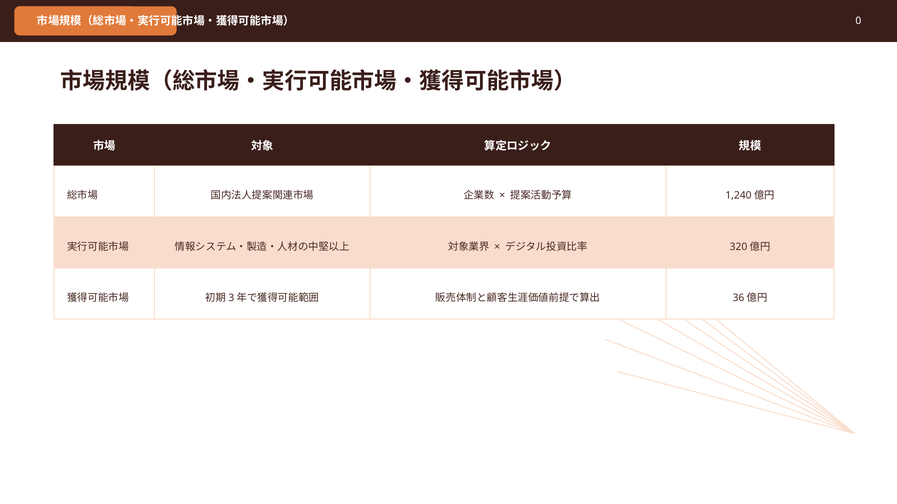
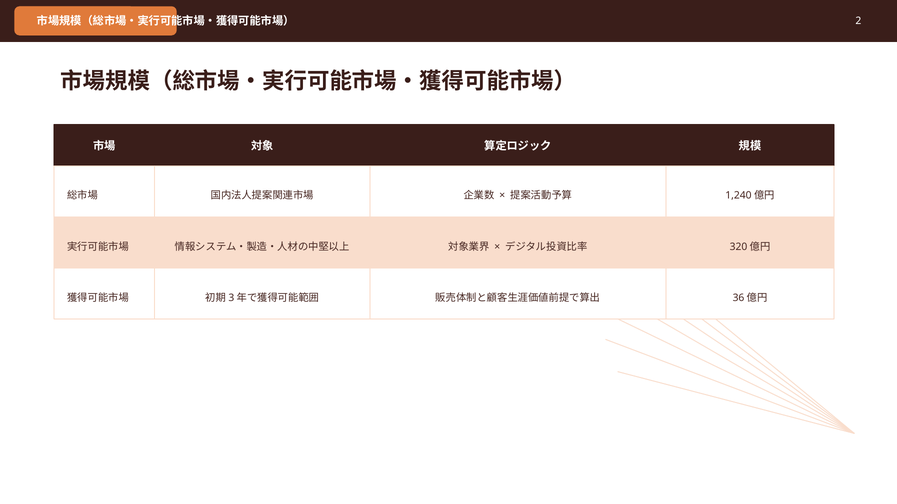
0: 0 -> 2
